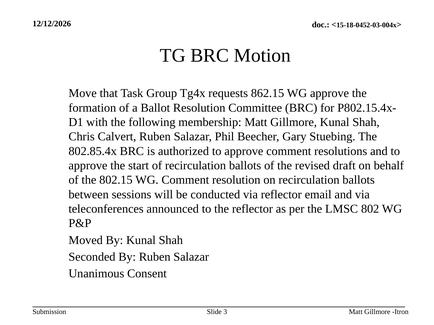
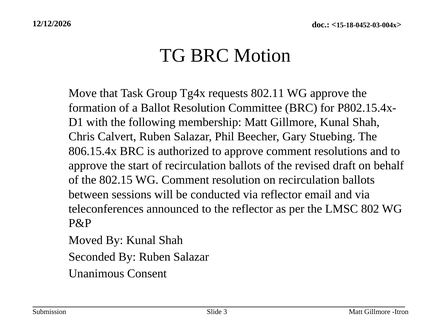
862.15: 862.15 -> 802.11
802.85.4x: 802.85.4x -> 806.15.4x
